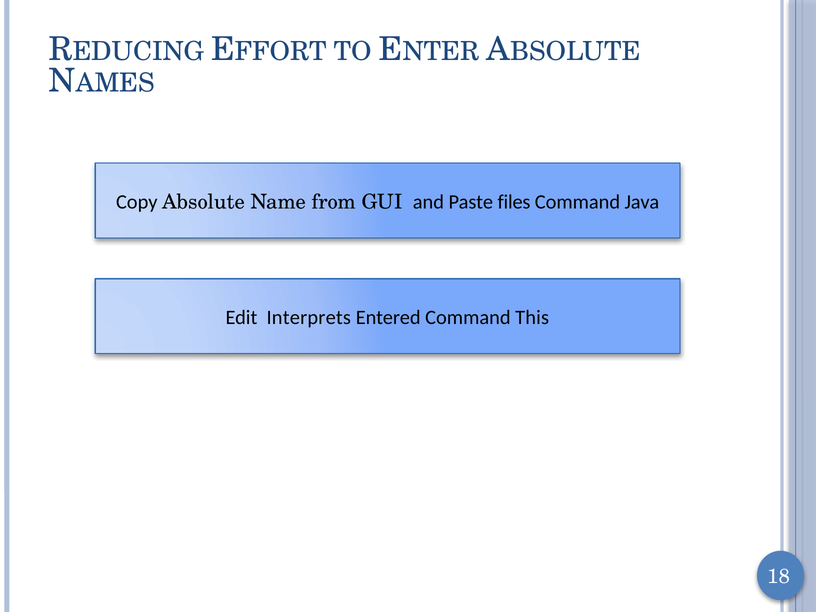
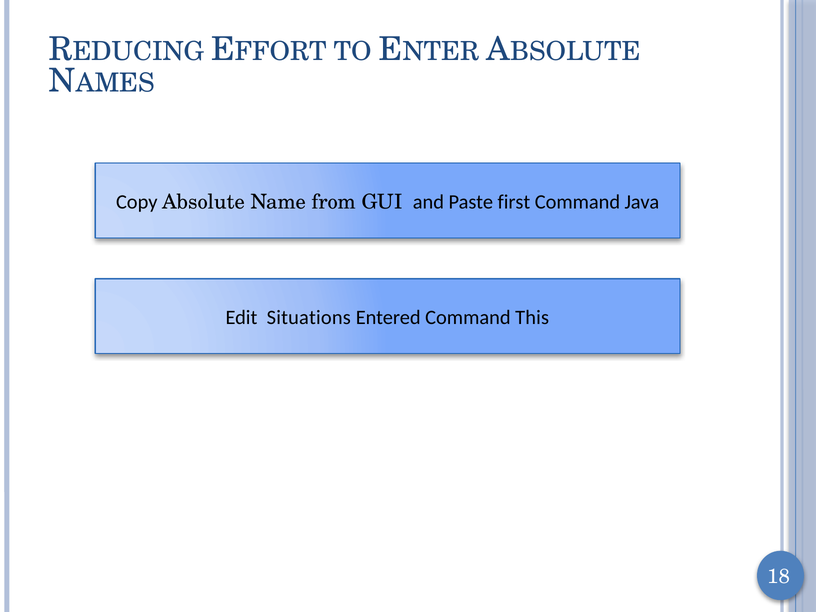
files: files -> first
Interprets: Interprets -> Situations
